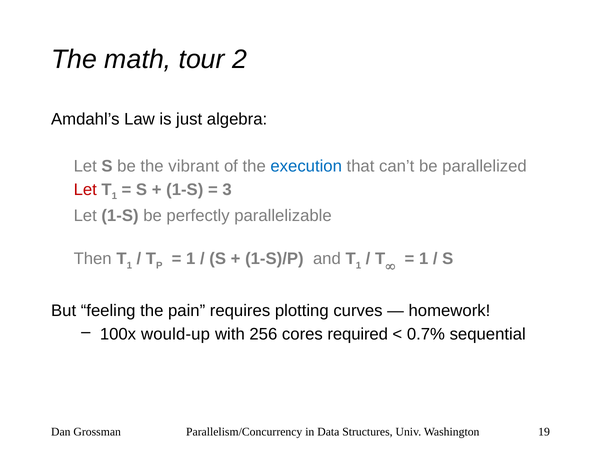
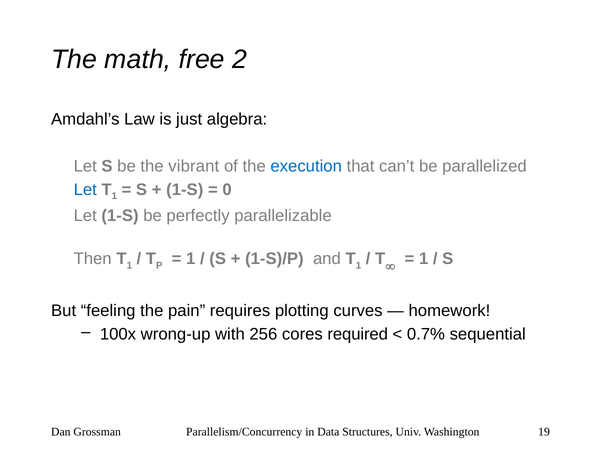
tour: tour -> free
Let at (85, 190) colour: red -> blue
3: 3 -> 0
would-up: would-up -> wrong-up
